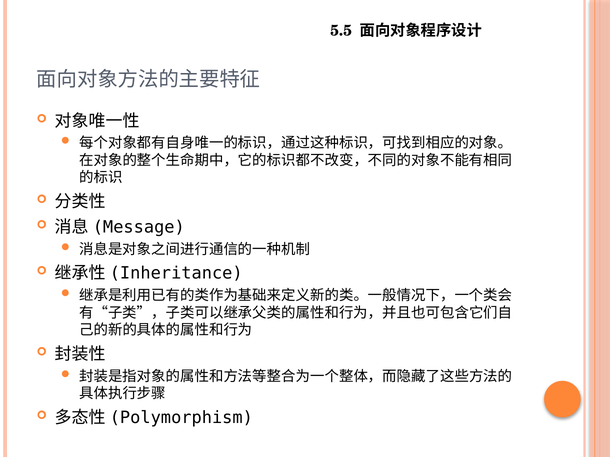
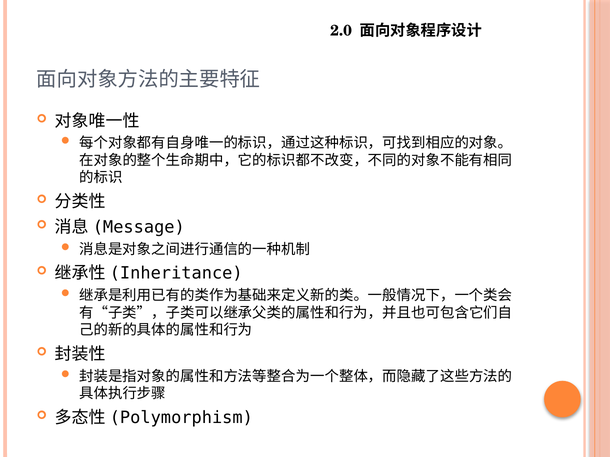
5.5: 5.5 -> 2.0
